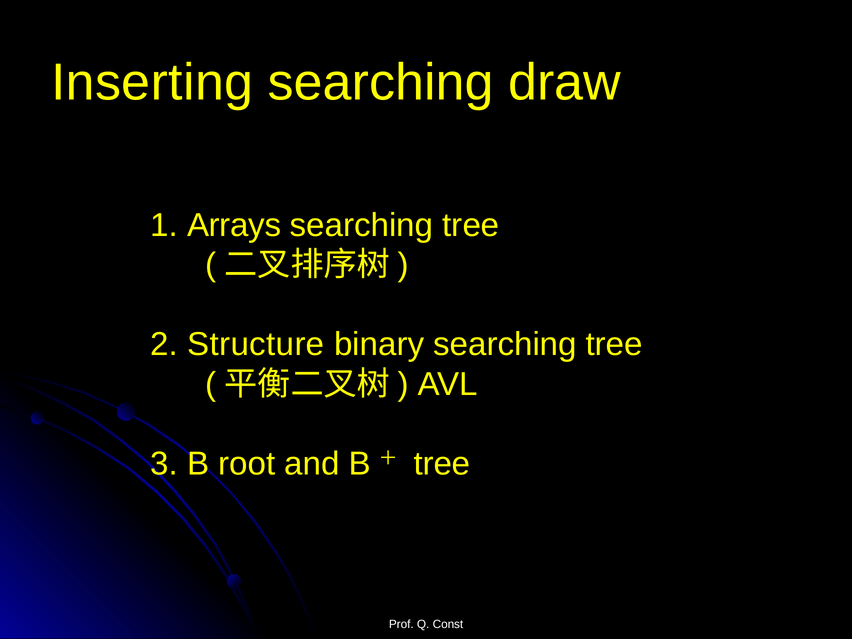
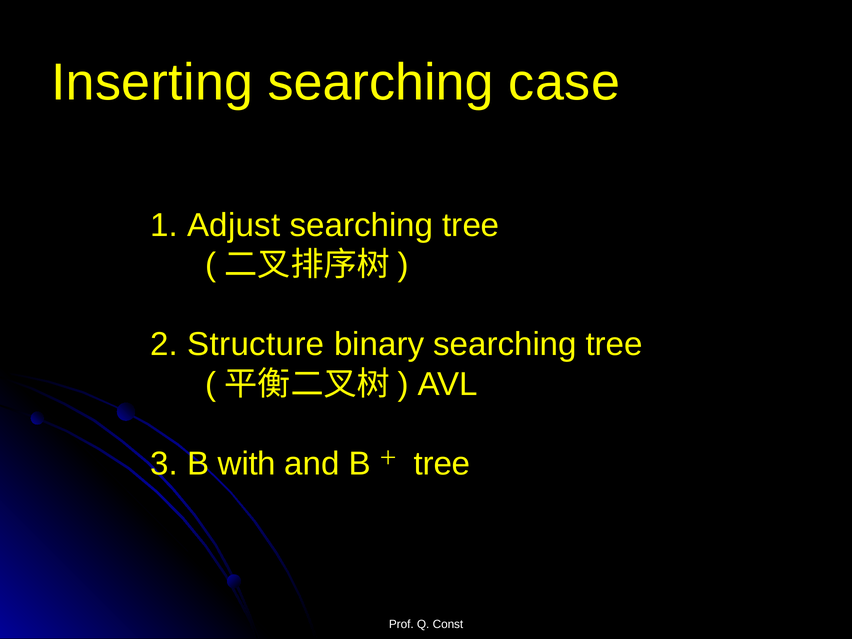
draw: draw -> case
Arrays: Arrays -> Adjust
root: root -> with
